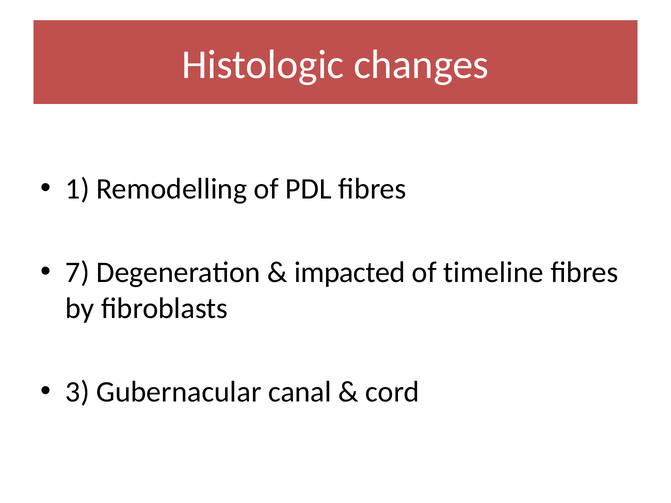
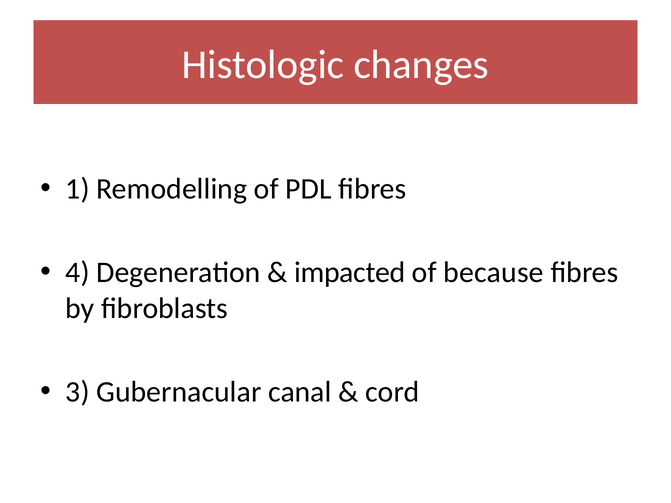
7: 7 -> 4
timeline: timeline -> because
